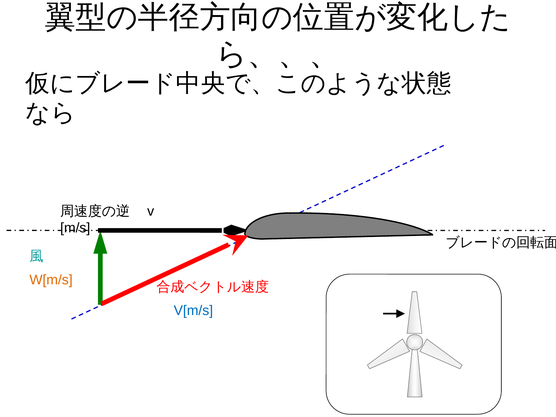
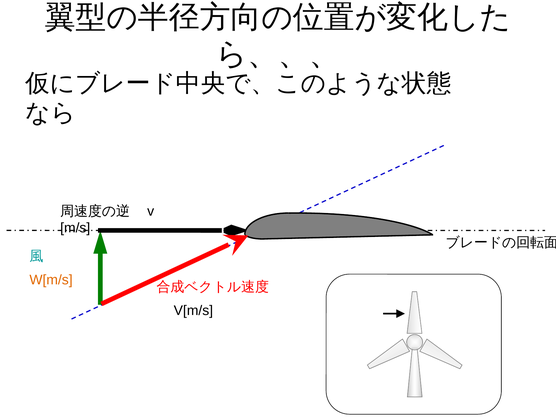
V[m/s colour: blue -> black
